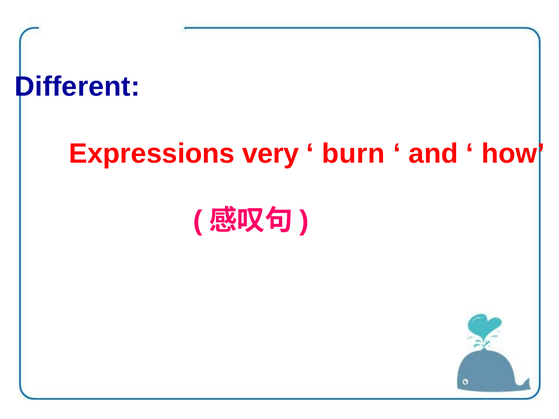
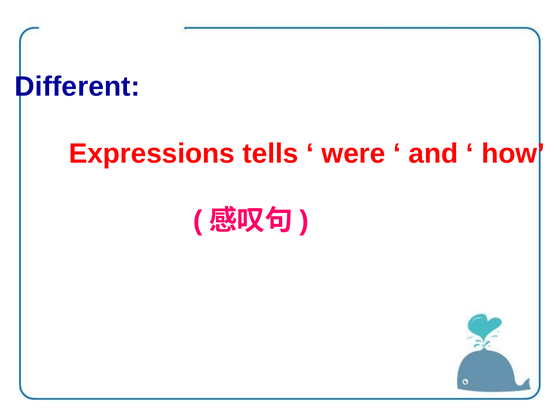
very: very -> tells
burn: burn -> were
